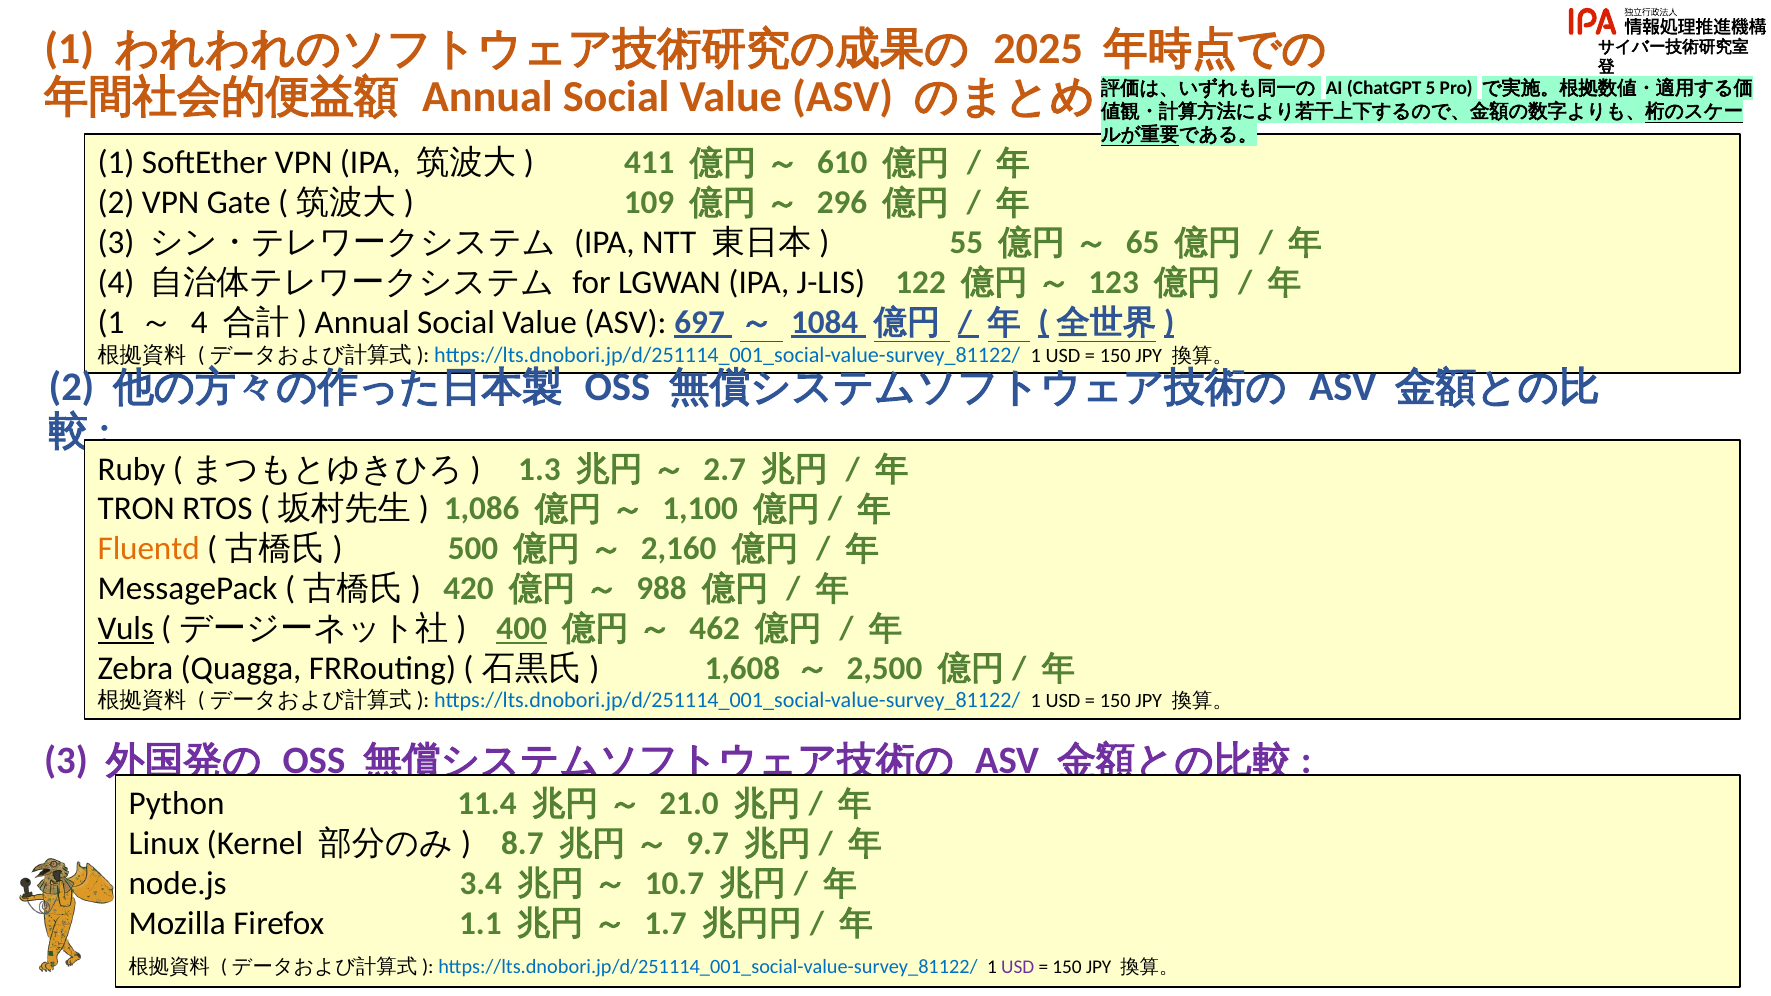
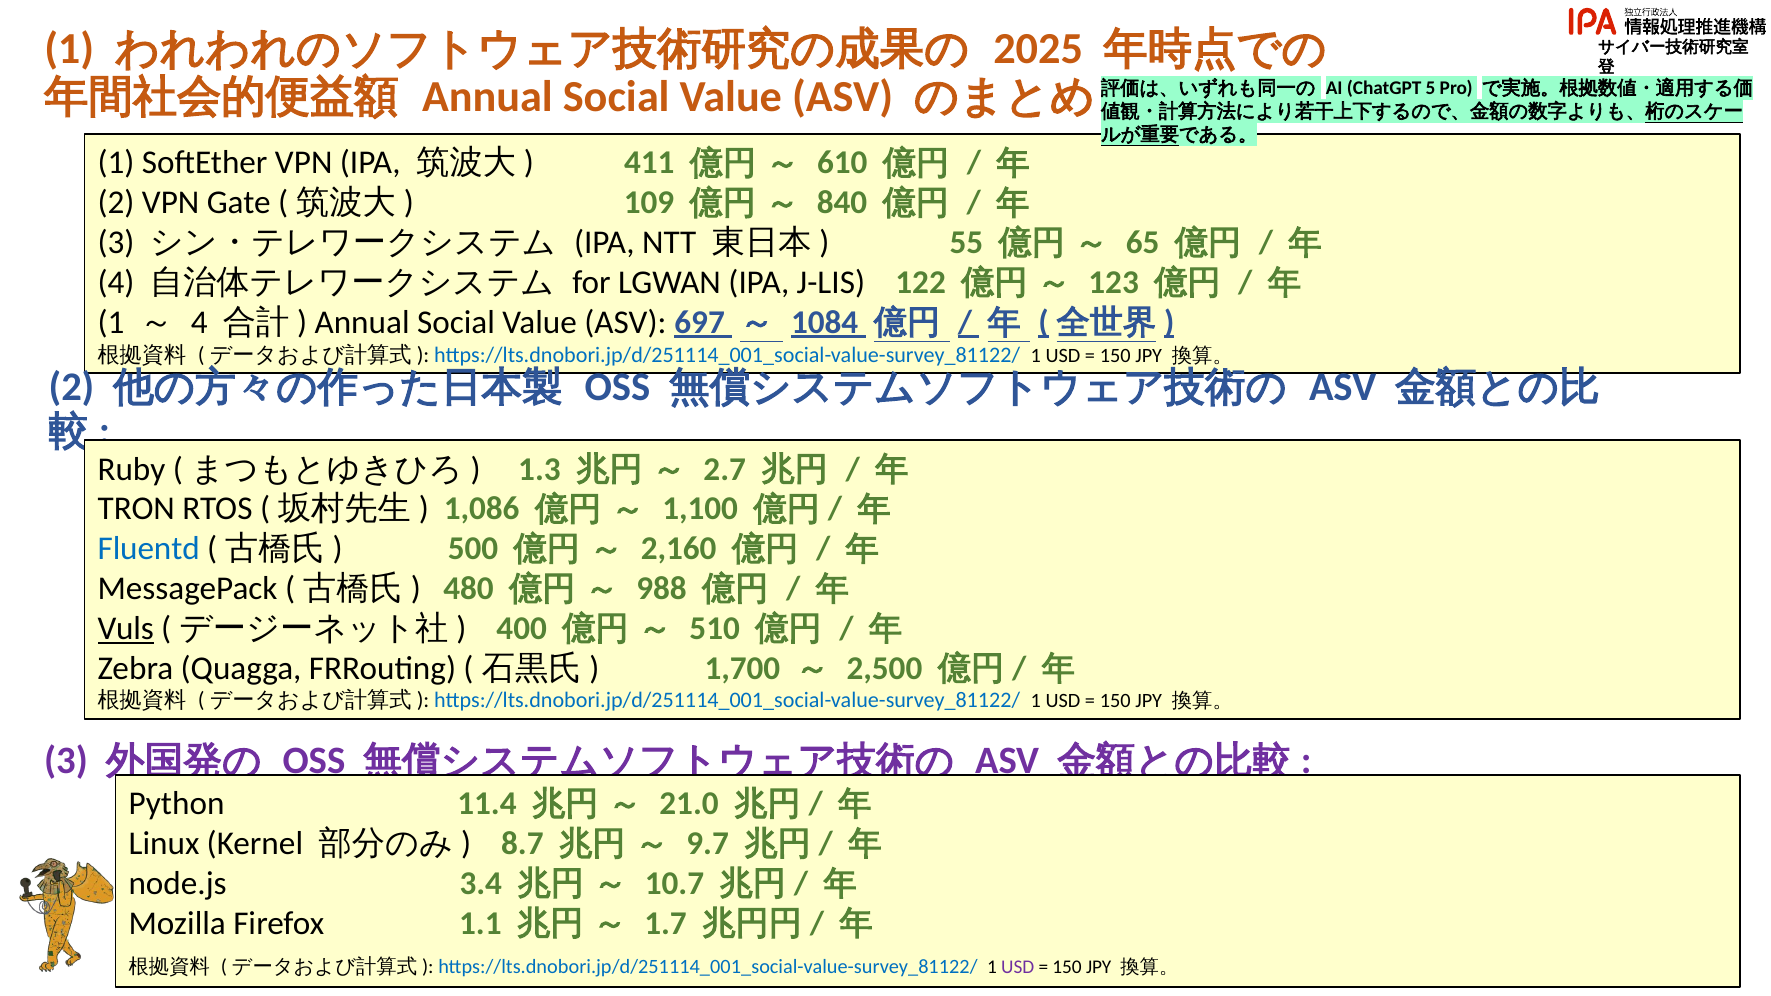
296: 296 -> 840
Fluentd colour: orange -> blue
420: 420 -> 480
400 underline: present -> none
462: 462 -> 510
1,608: 1,608 -> 1,700
